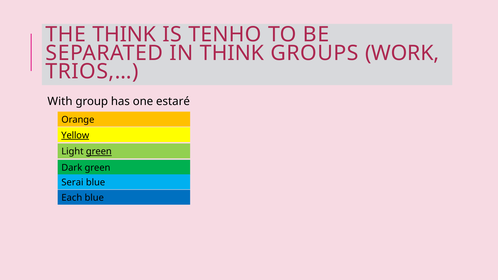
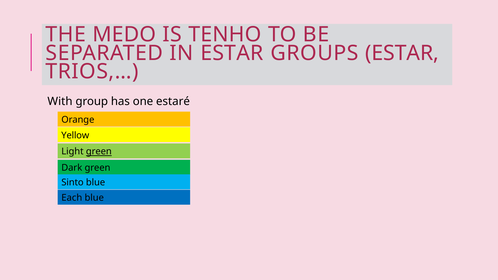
THE THINK: THINK -> MEDO
IN THINK: THINK -> ESTAR
GROUPS WORK: WORK -> ESTAR
Yellow underline: present -> none
Serai: Serai -> Sinto
